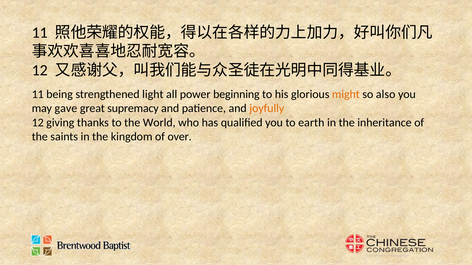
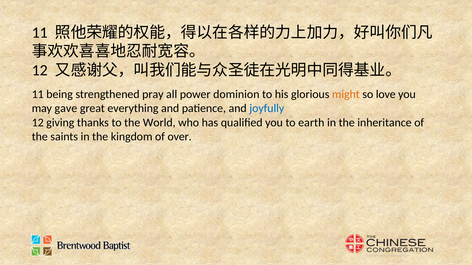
light: light -> pray
beginning: beginning -> dominion
also: also -> love
supremacy: supremacy -> everything
joyfully colour: orange -> blue
